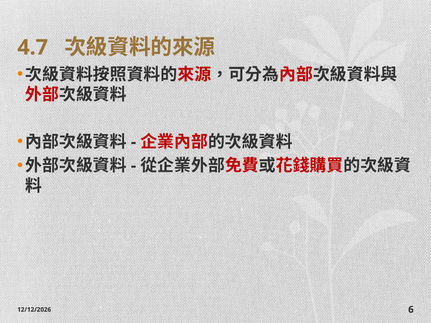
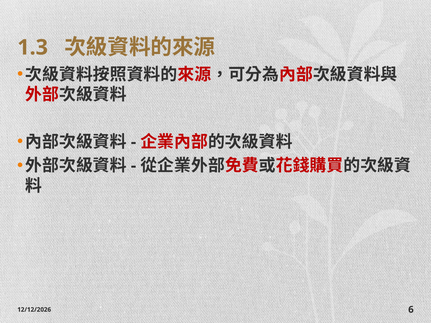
4.7: 4.7 -> 1.3
